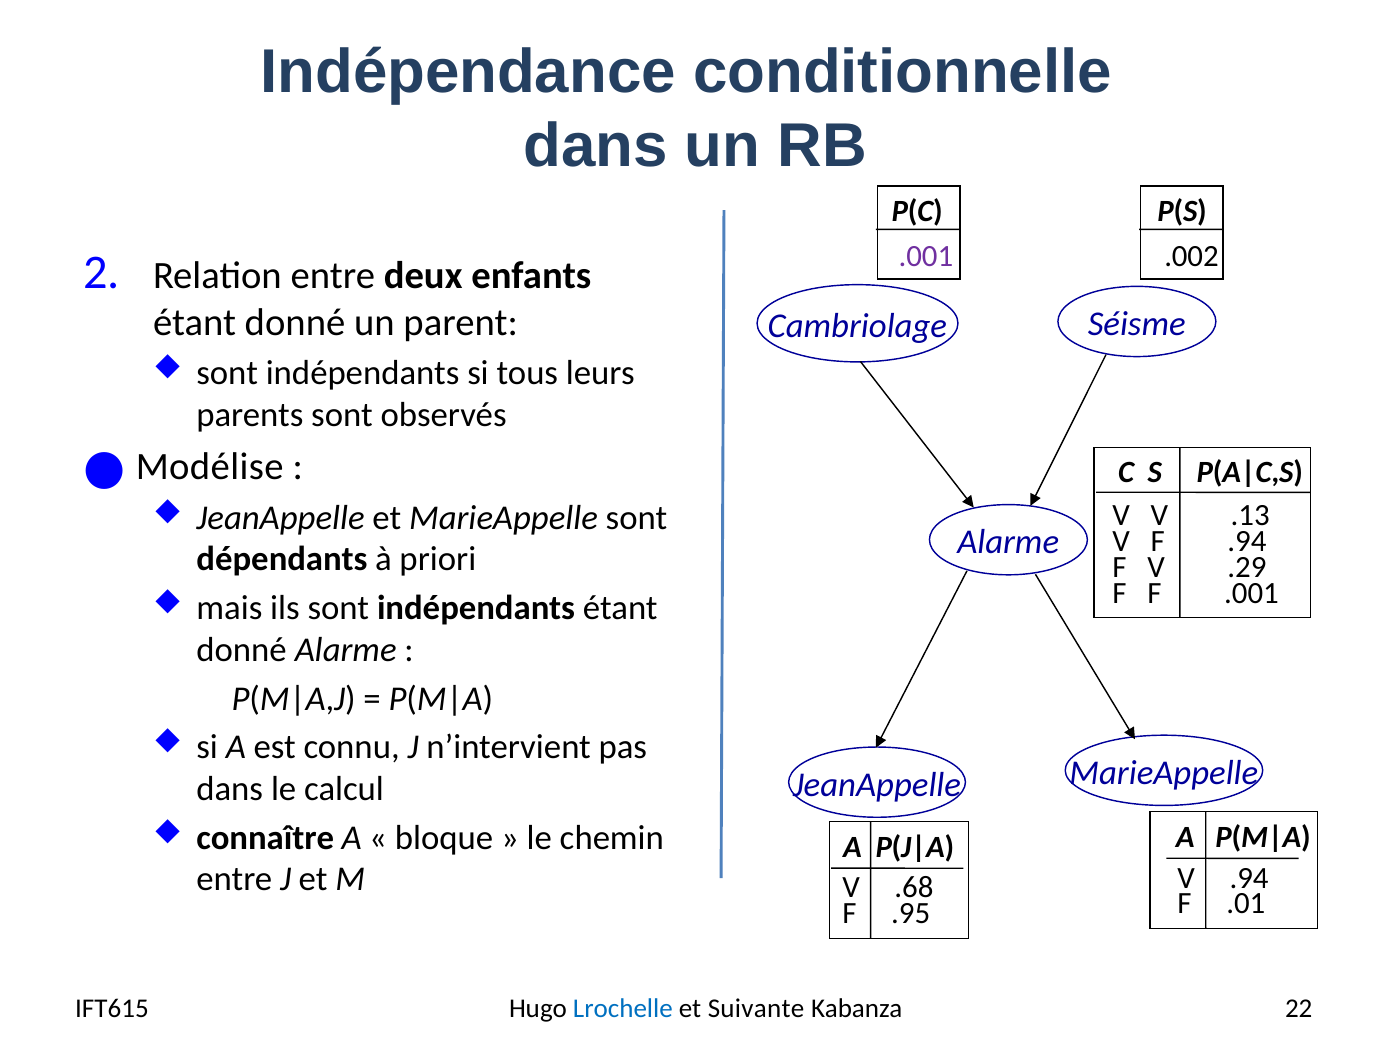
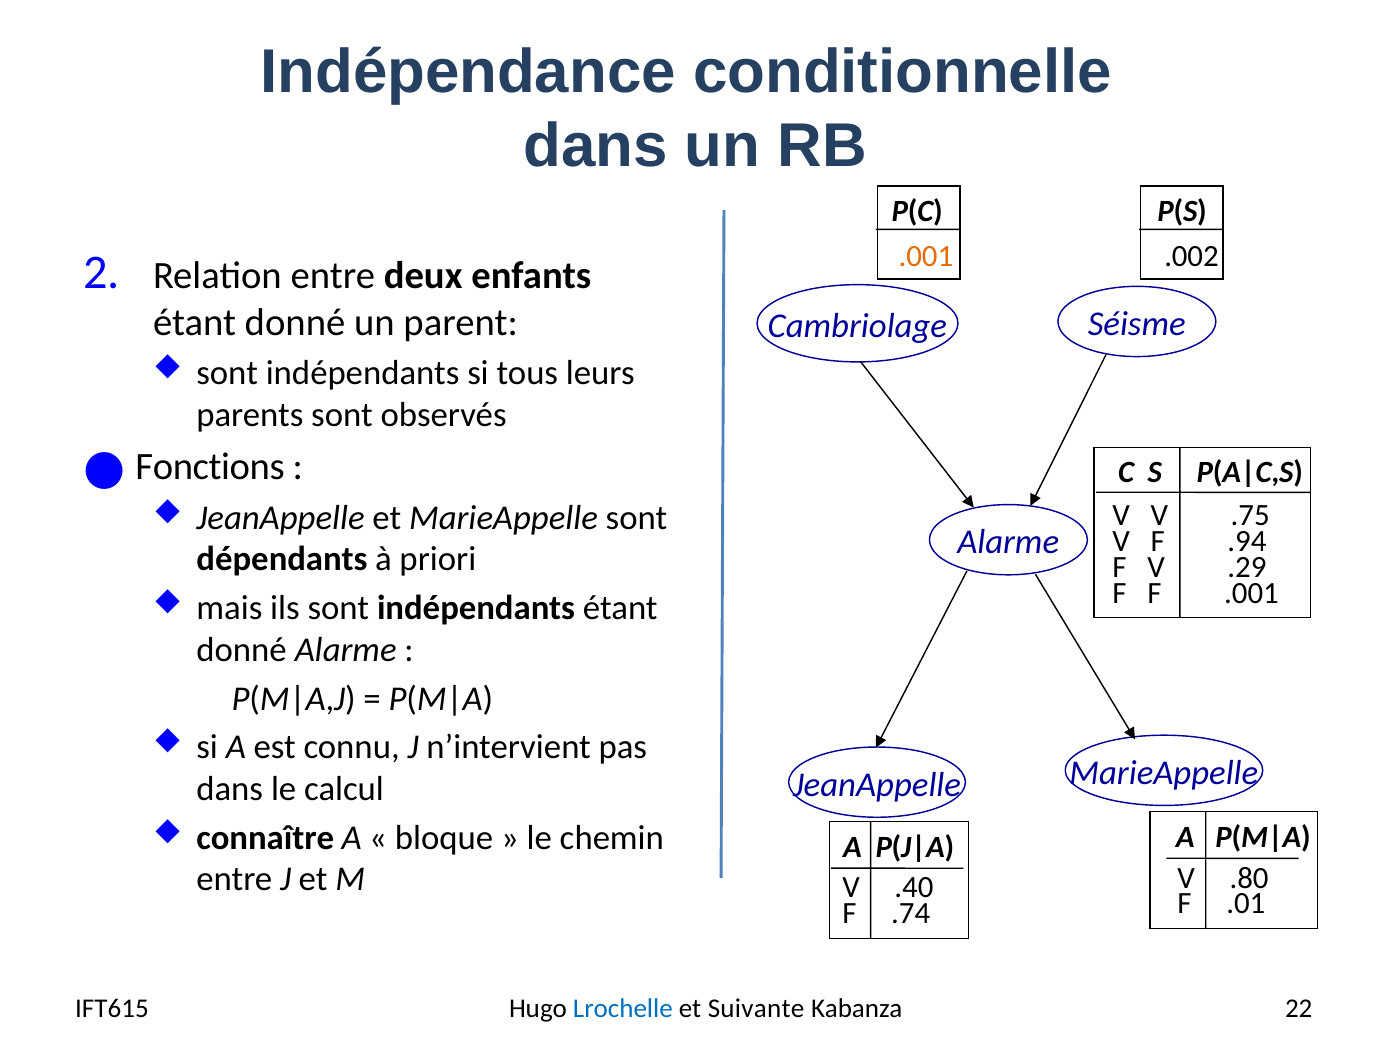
.001 at (926, 256) colour: purple -> orange
Modélise: Modélise -> Fonctions
.13: .13 -> .75
V .94: .94 -> .80
.68: .68 -> .40
.95: .95 -> .74
